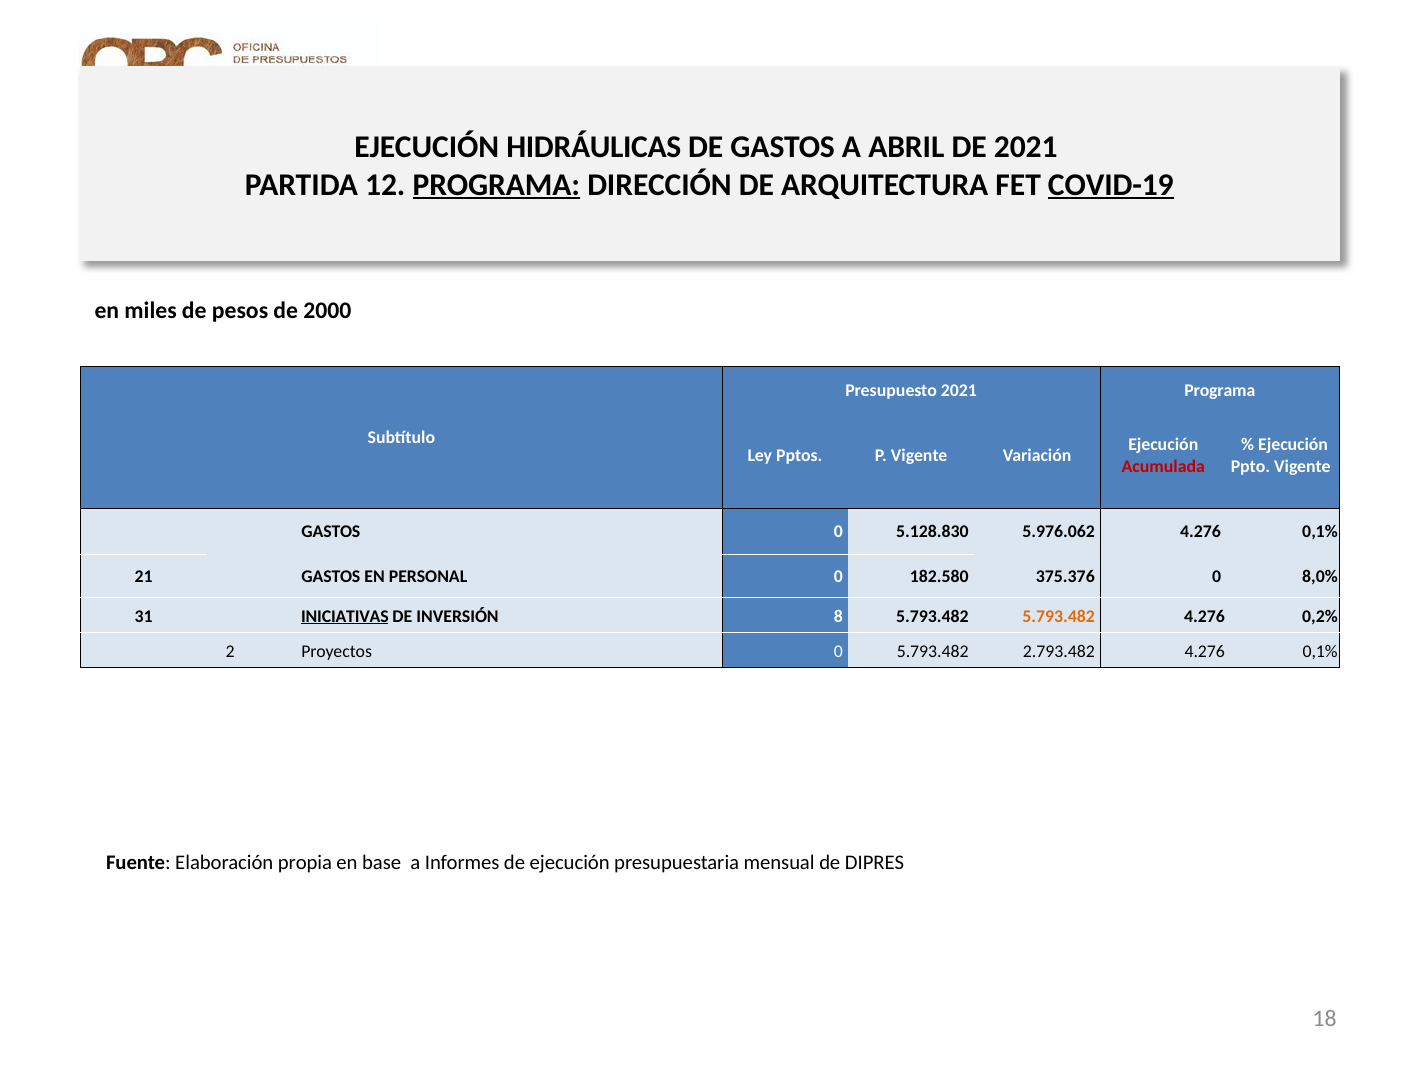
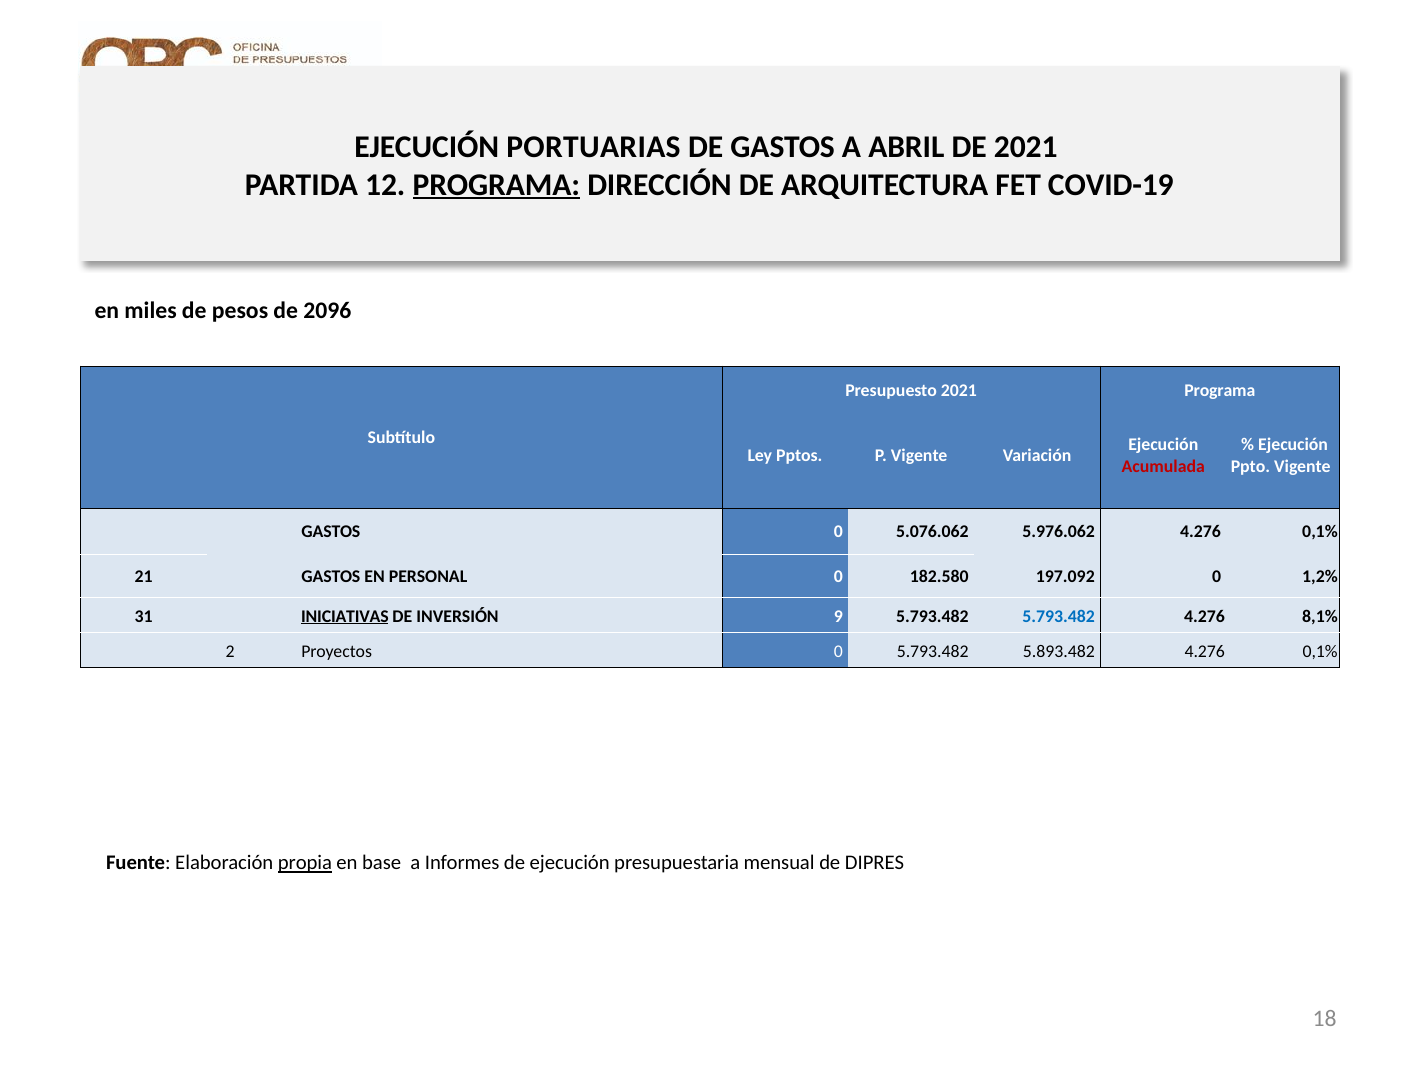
HIDRÁULICAS: HIDRÁULICAS -> PORTUARIAS
COVID-19 underline: present -> none
2000: 2000 -> 2096
5.128.830: 5.128.830 -> 5.076.062
375.376: 375.376 -> 197.092
8,0%: 8,0% -> 1,2%
8: 8 -> 9
5.793.482 at (1059, 616) colour: orange -> blue
0,2%: 0,2% -> 8,1%
2.793.482: 2.793.482 -> 5.893.482
propia underline: none -> present
